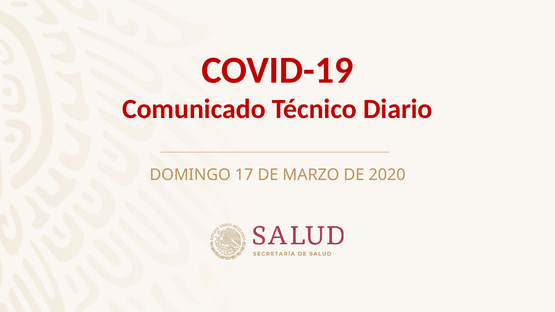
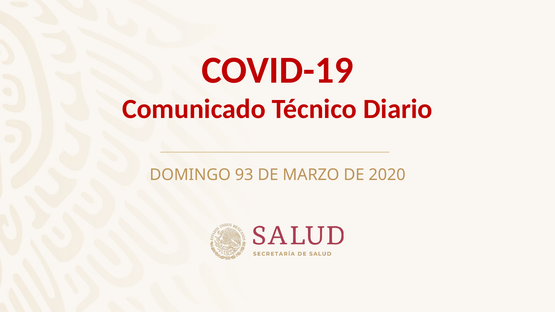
17: 17 -> 93
